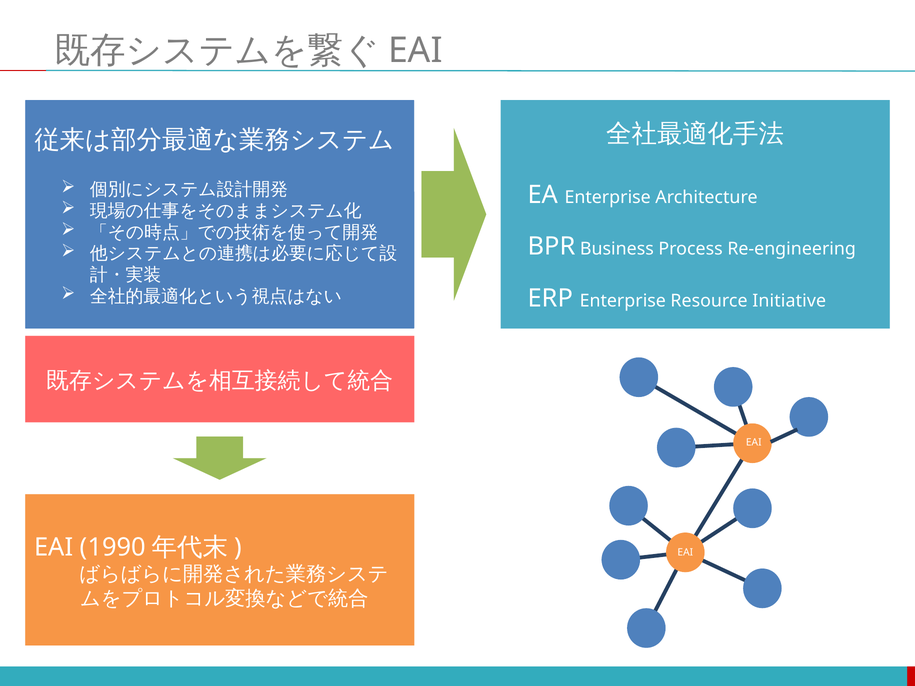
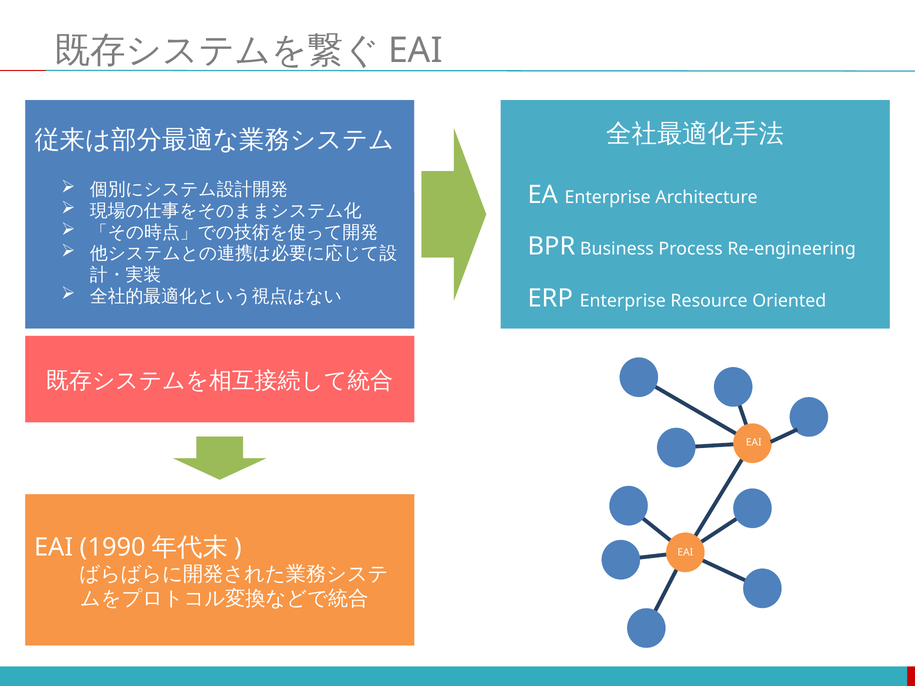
Initiative: Initiative -> Oriented
